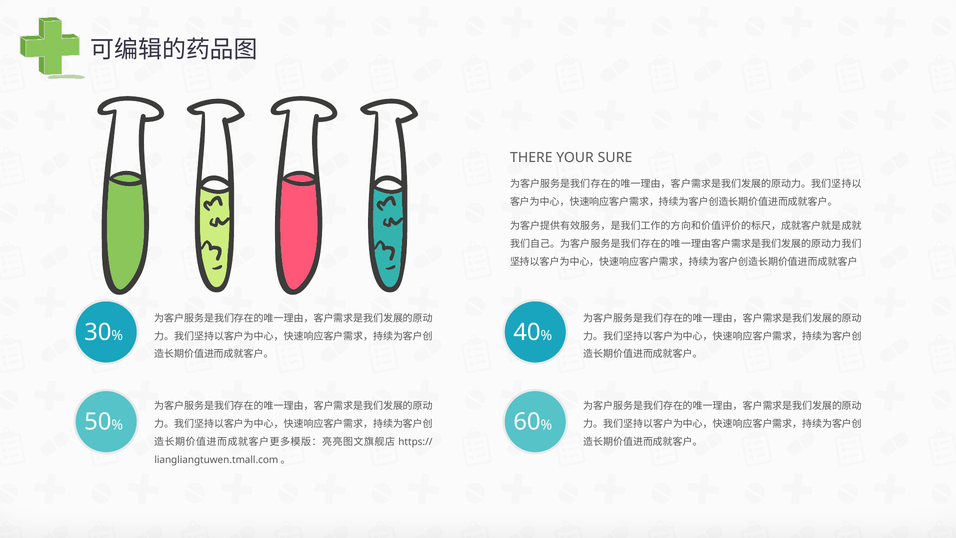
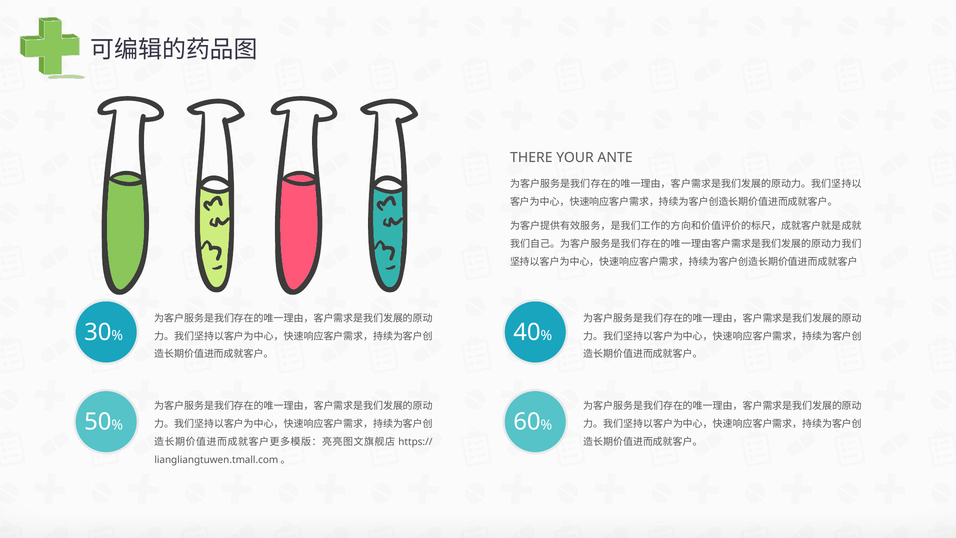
SURE: SURE -> ANTE
